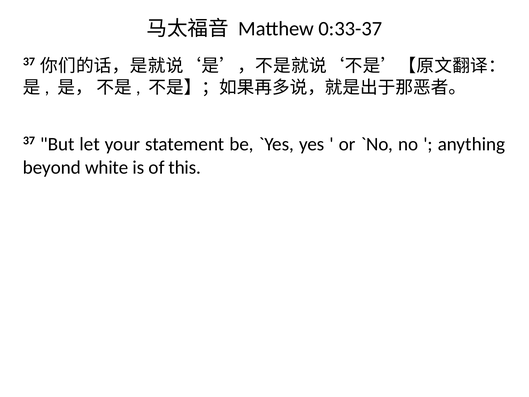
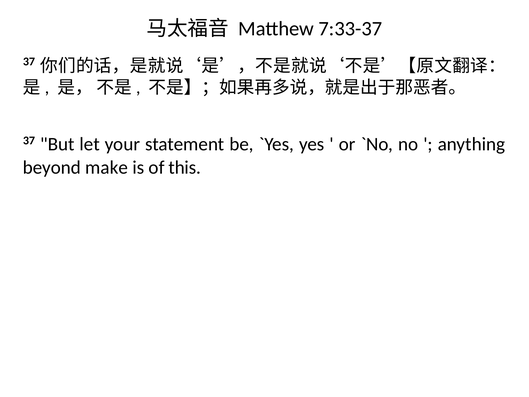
0:33-37: 0:33-37 -> 7:33-37
white: white -> make
